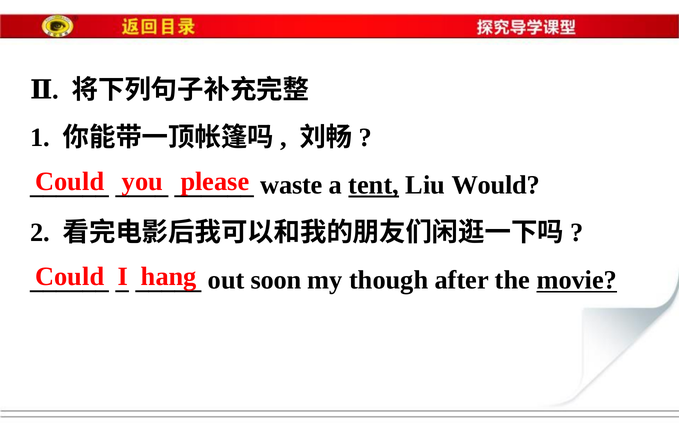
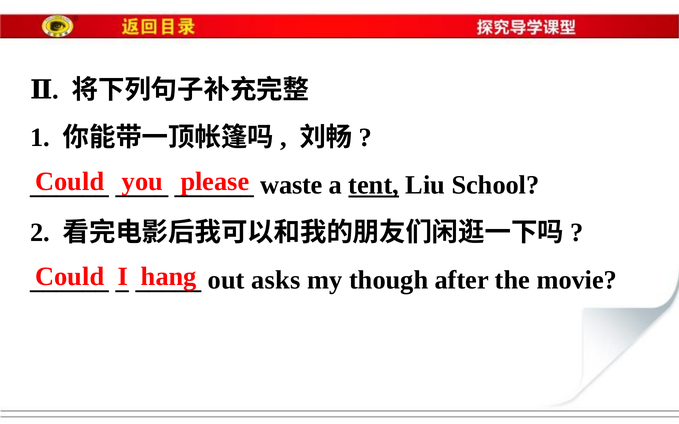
Would: Would -> School
soon: soon -> asks
movie underline: present -> none
